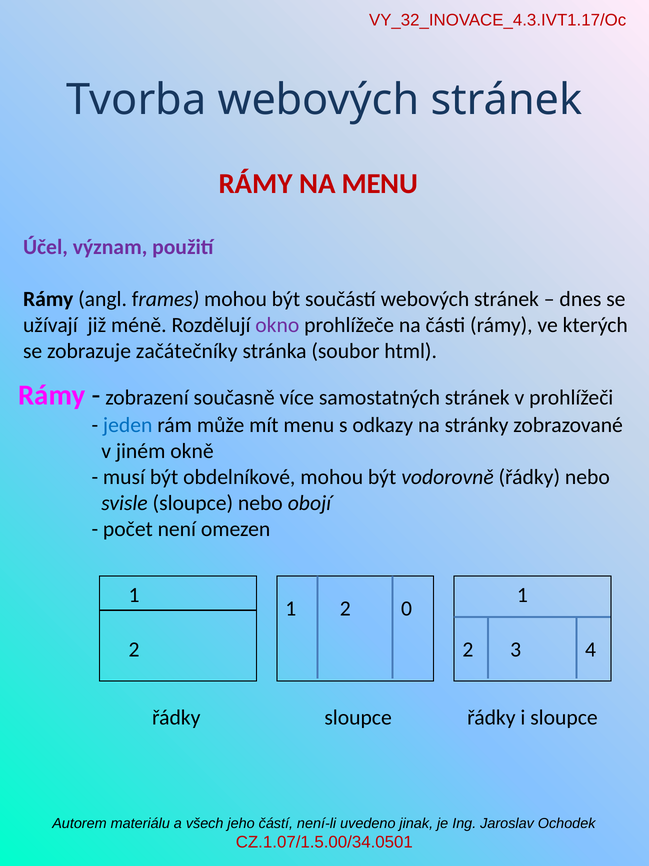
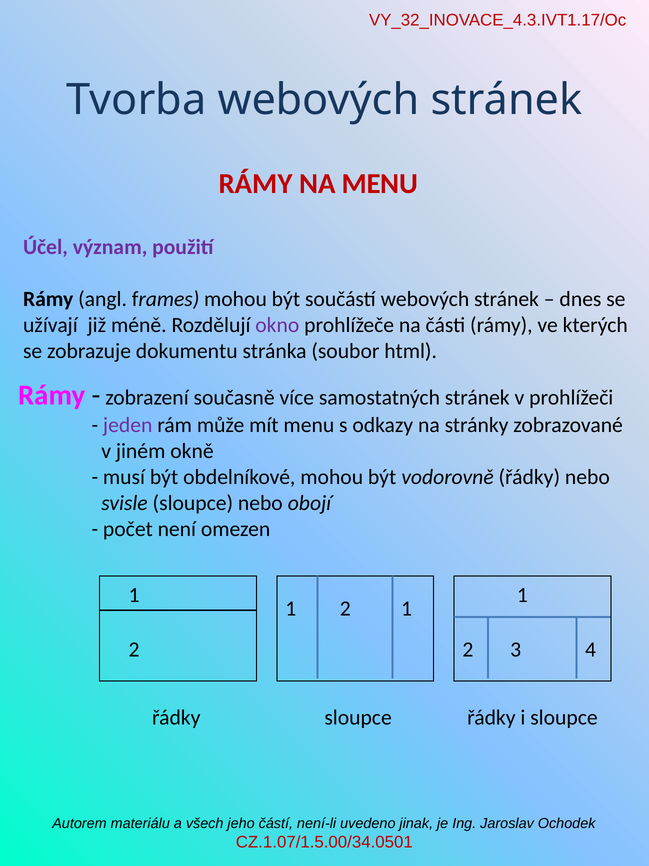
začátečníky: začátečníky -> dokumentu
jeden colour: blue -> purple
0 at (407, 608): 0 -> 1
